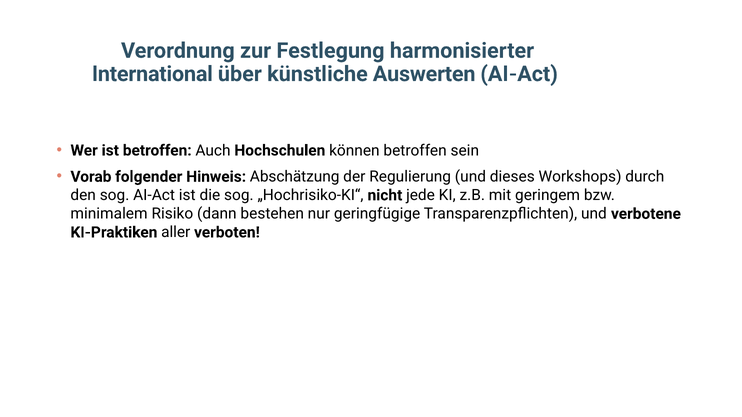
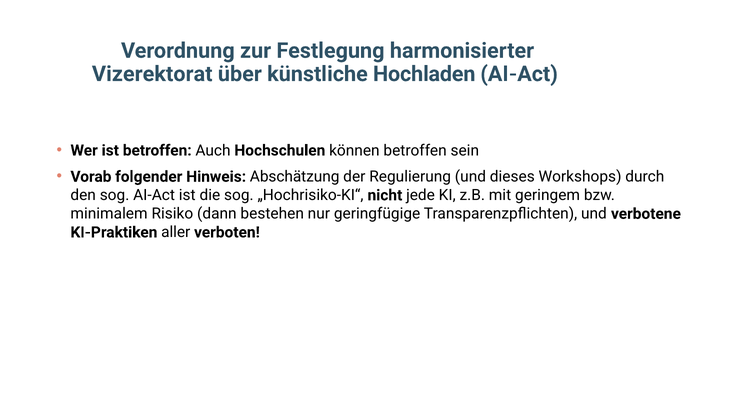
International: International -> Vizerektorat
Auswerten: Auswerten -> Hochladen
